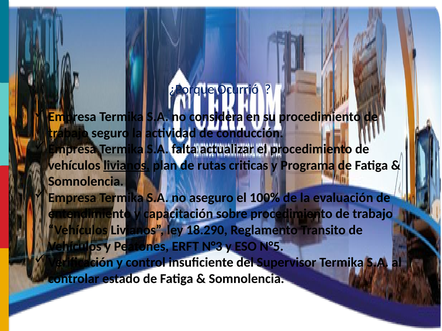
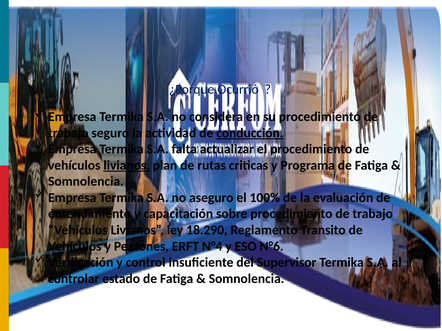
conducción underline: none -> present
N°3: N°3 -> N°4
N°5: N°5 -> N°6
